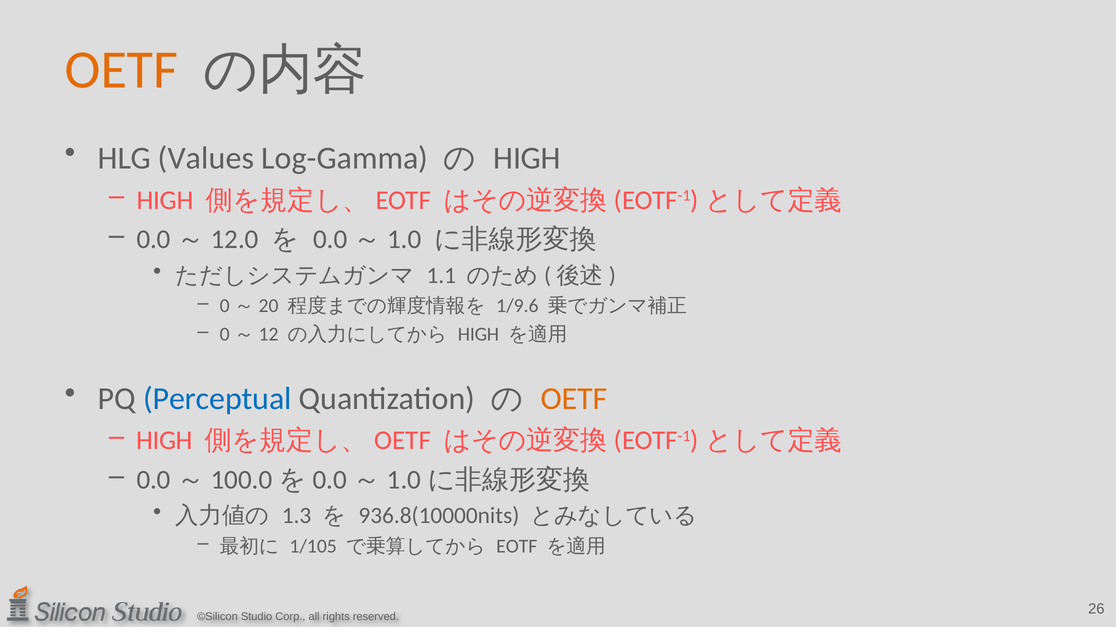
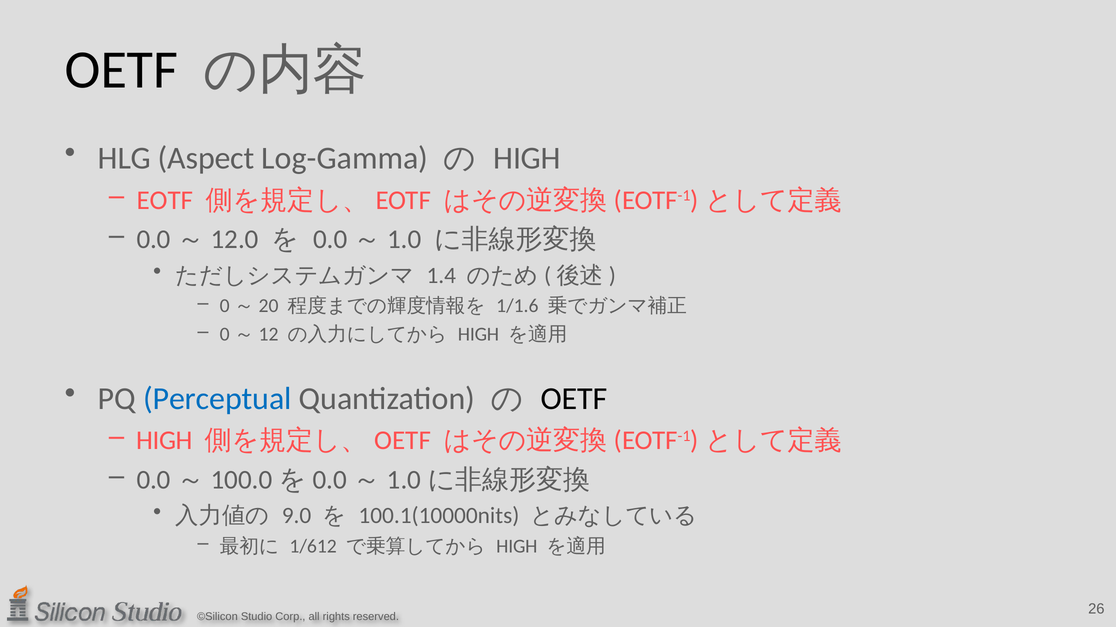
OETF at (121, 70) colour: orange -> black
Values: Values -> Aspect
HIGH at (165, 200): HIGH -> EOTF
1.1: 1.1 -> 1.4
1/9.6: 1/9.6 -> 1/1.6
OETF at (574, 399) colour: orange -> black
1.3: 1.3 -> 9.0
936.8(10000nits: 936.8(10000nits -> 100.1(10000nits
1/105: 1/105 -> 1/612
EOTF at (517, 547): EOTF -> HIGH
